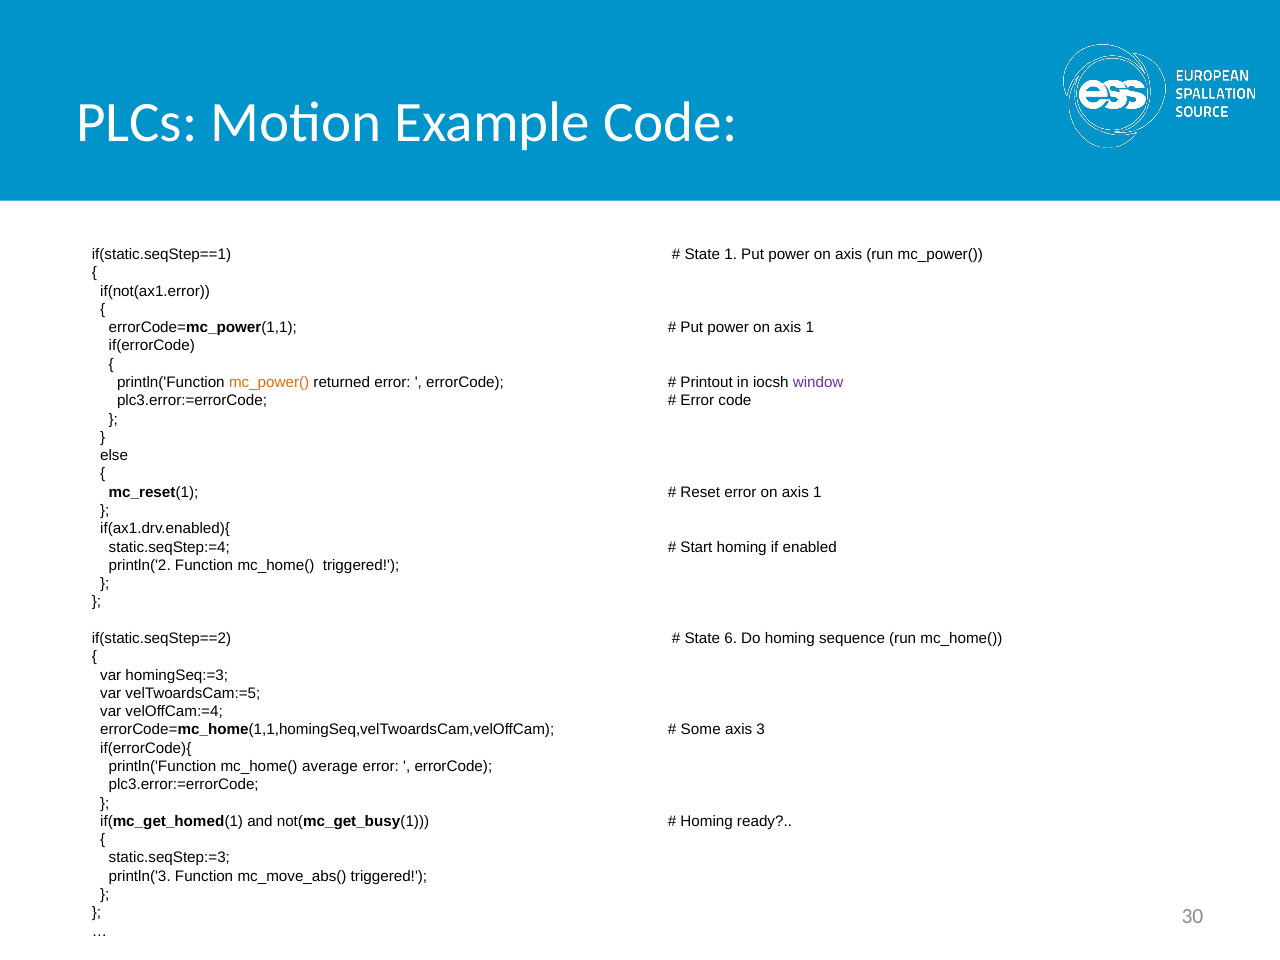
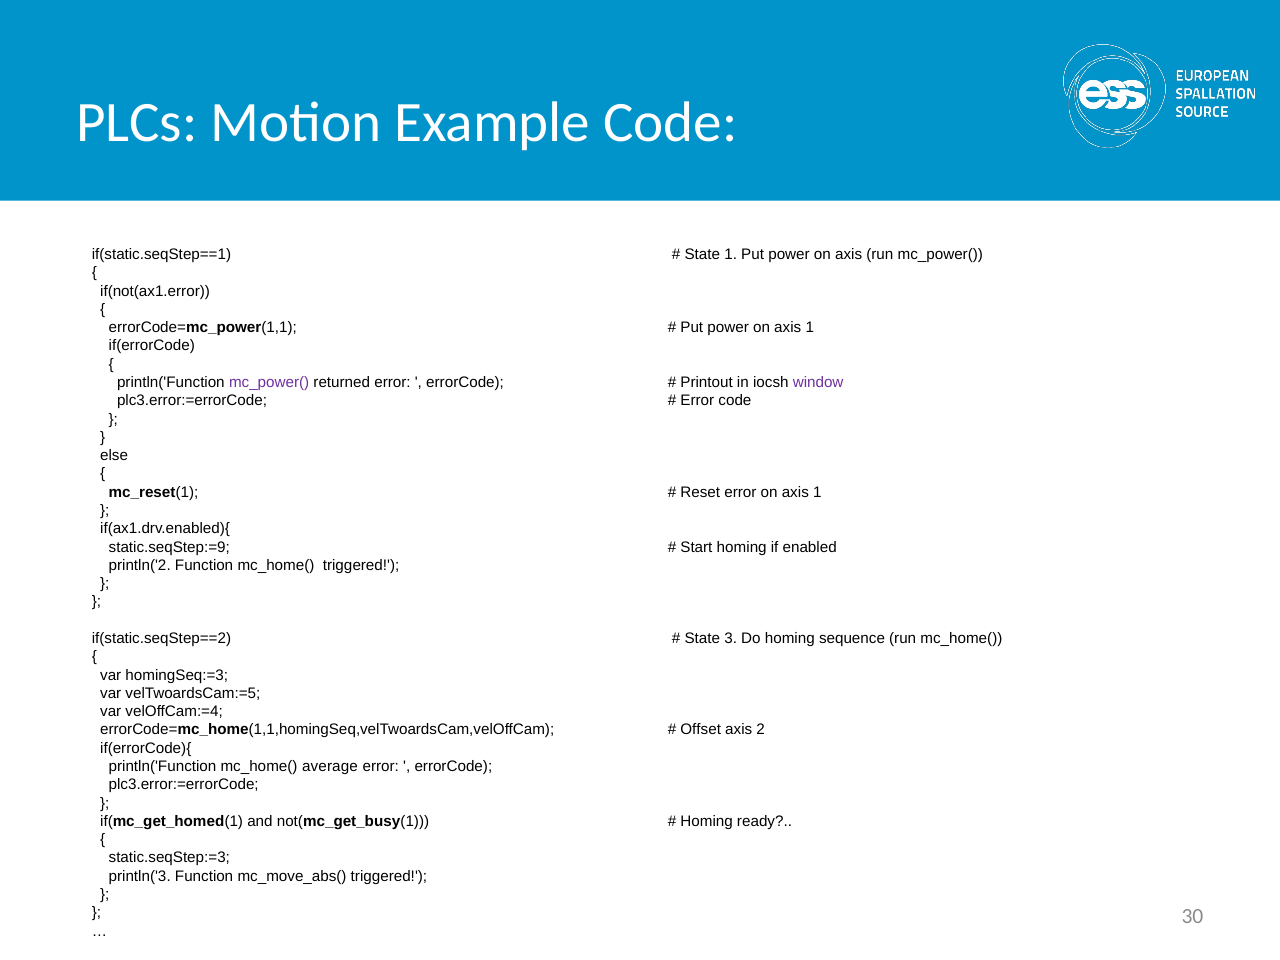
mc_power( at (269, 382) colour: orange -> purple
static.seqStep:=4: static.seqStep:=4 -> static.seqStep:=9
6: 6 -> 3
Some: Some -> Offset
3: 3 -> 2
